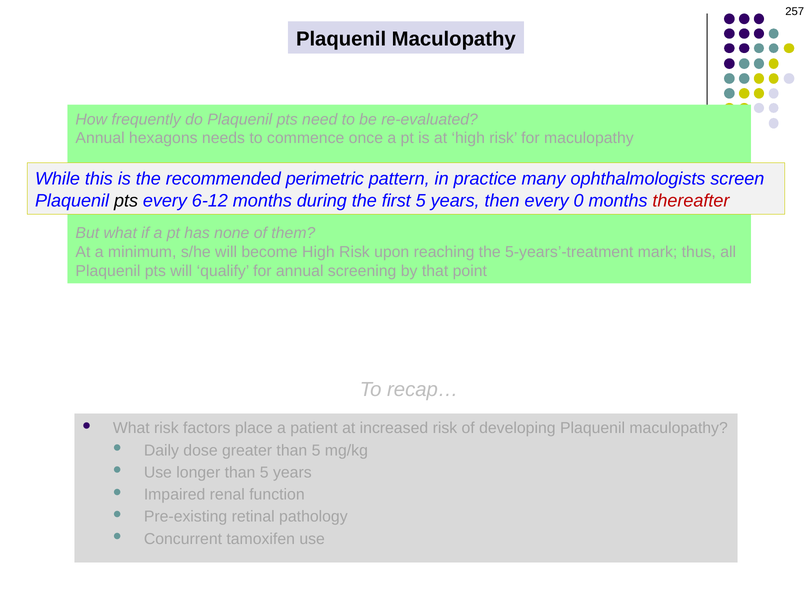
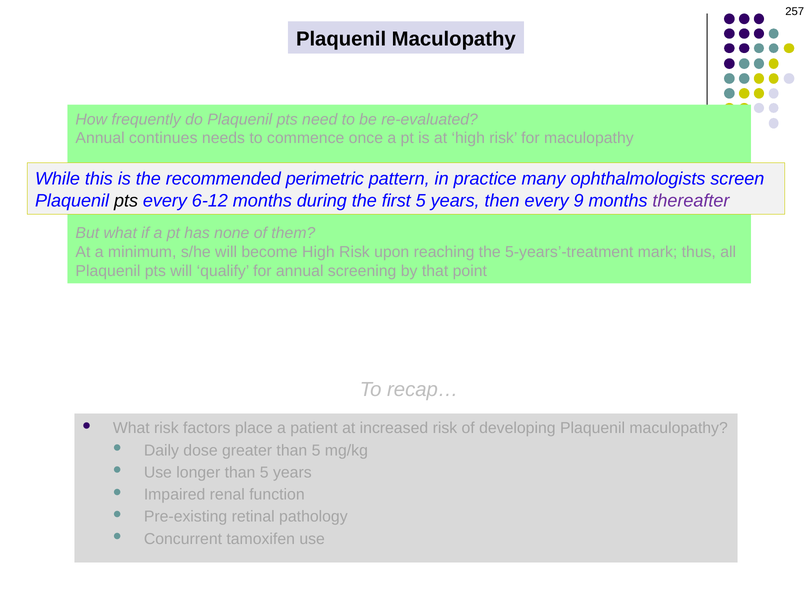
hexagons: hexagons -> continues
0: 0 -> 9
thereafter colour: red -> purple
